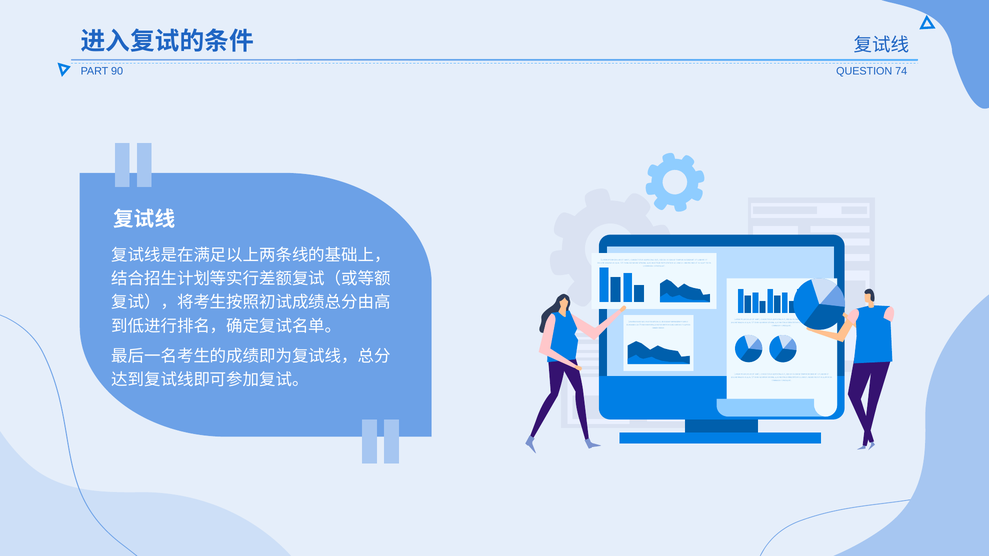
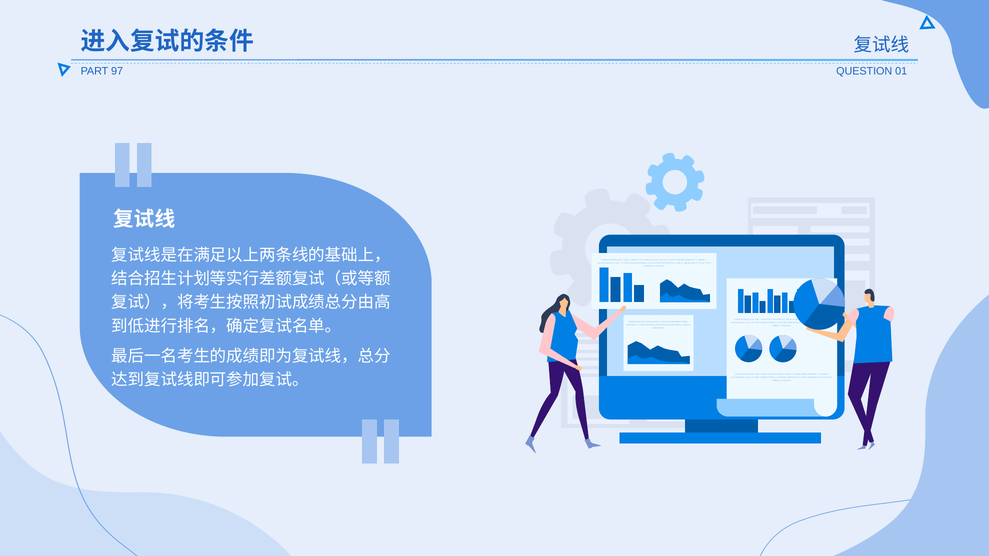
90: 90 -> 97
74: 74 -> 01
